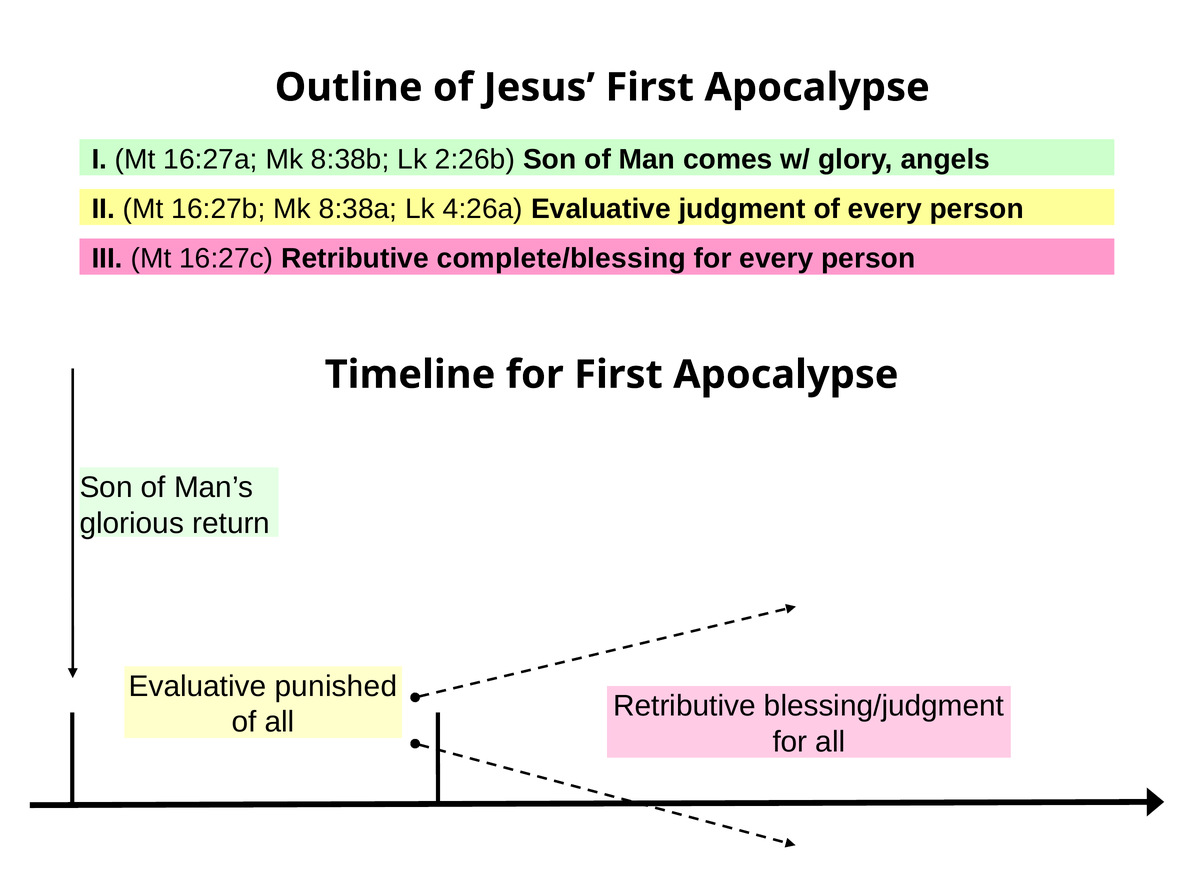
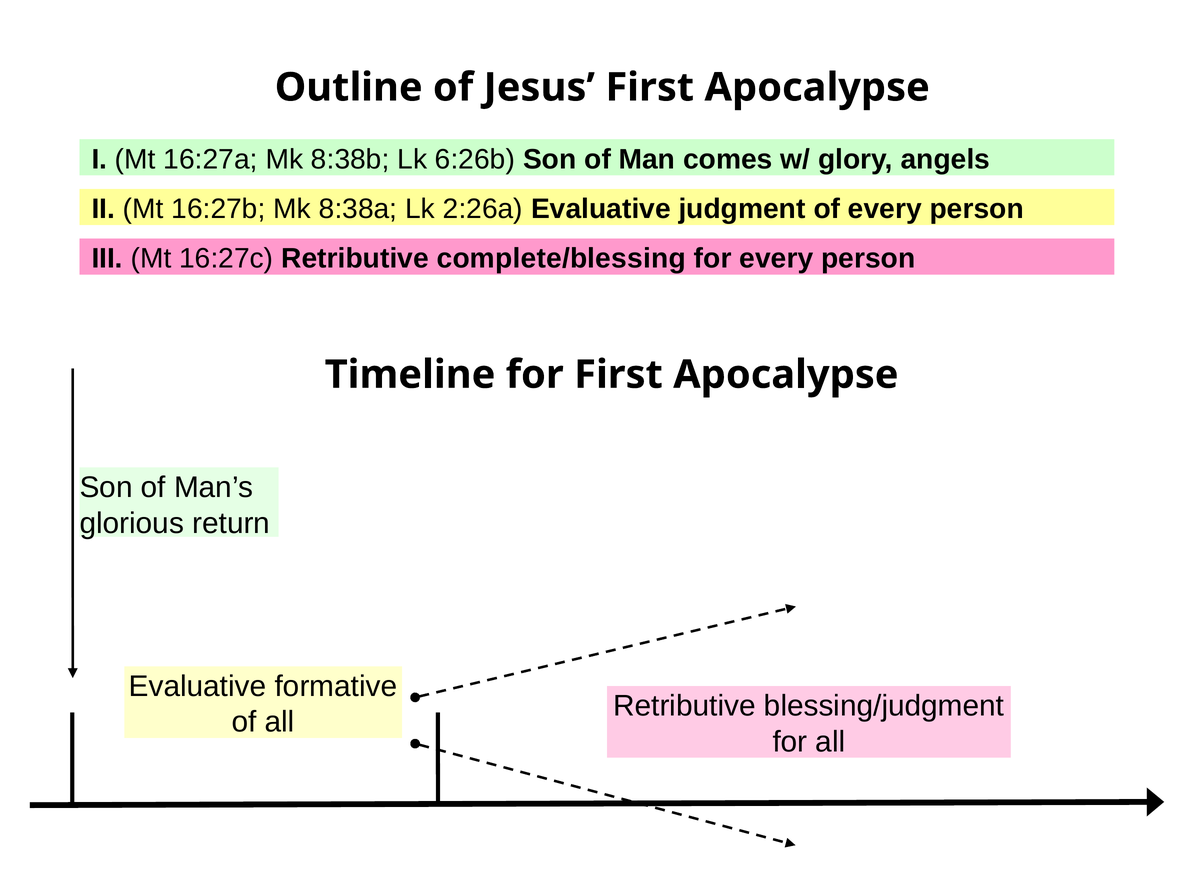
2:26b: 2:26b -> 6:26b
4:26a: 4:26a -> 2:26a
punished: punished -> formative
